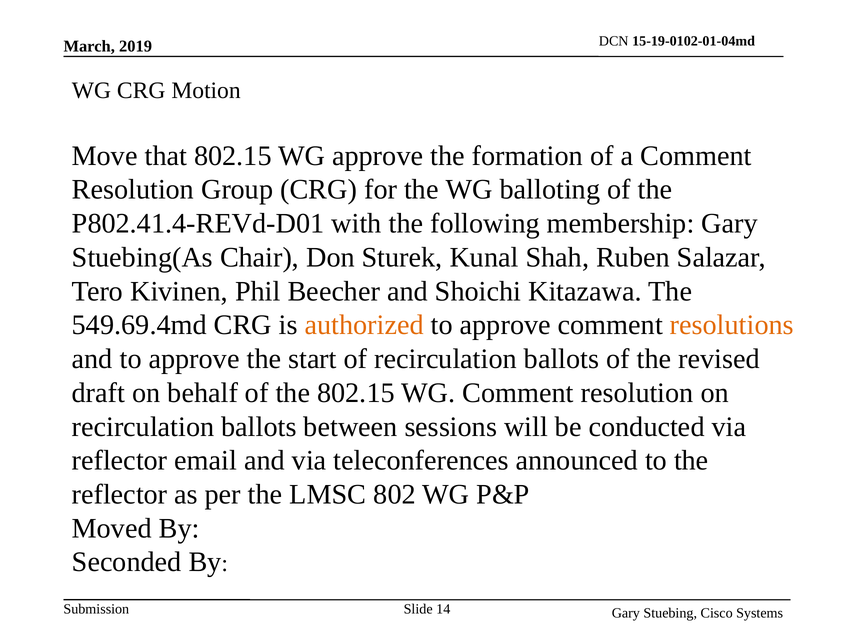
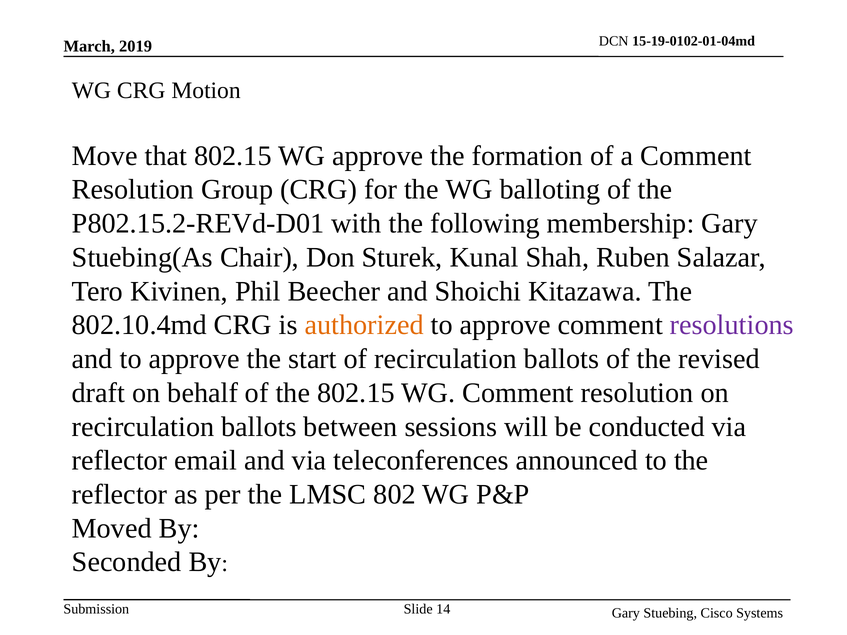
P802.41.4-REVd-D01: P802.41.4-REVd-D01 -> P802.15.2-REVd-D01
549.69.4md: 549.69.4md -> 802.10.4md
resolutions colour: orange -> purple
